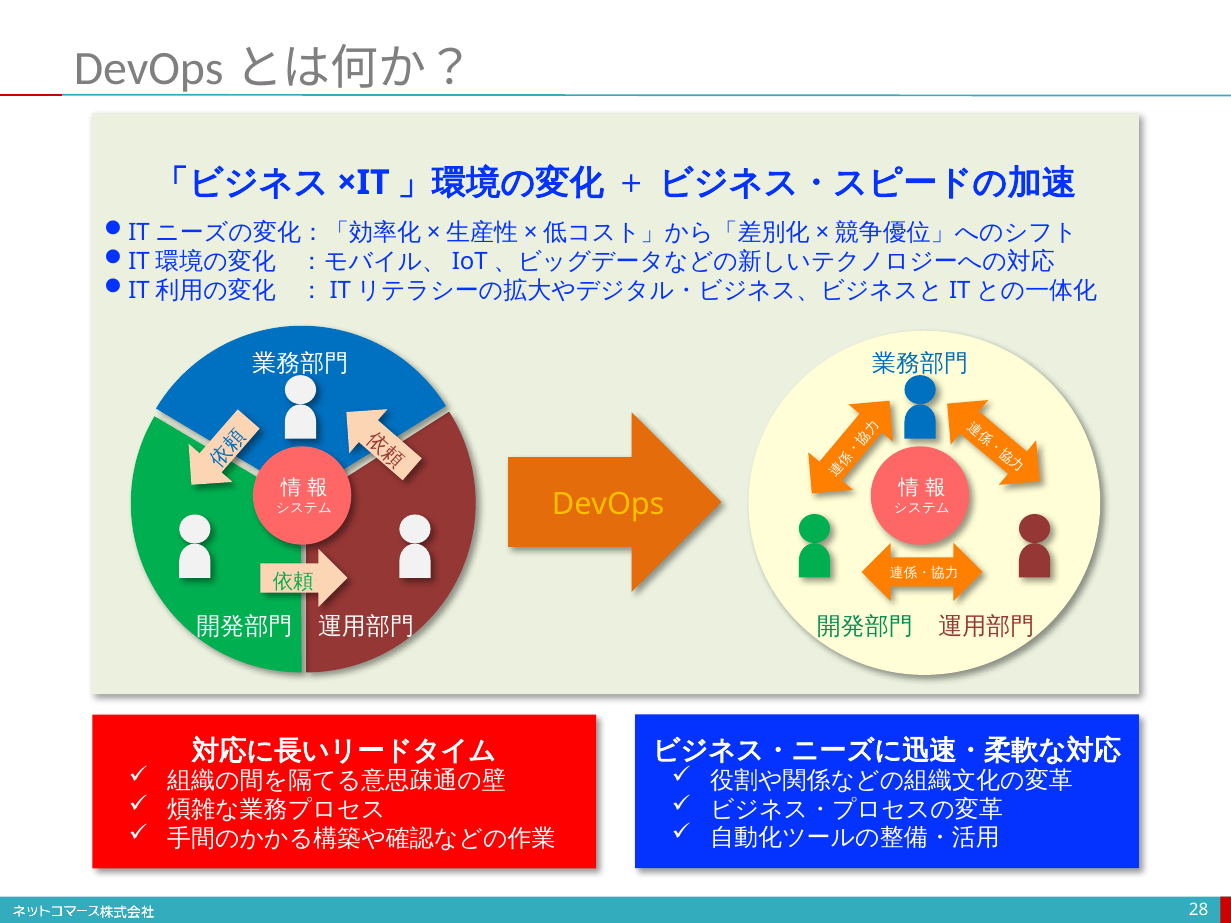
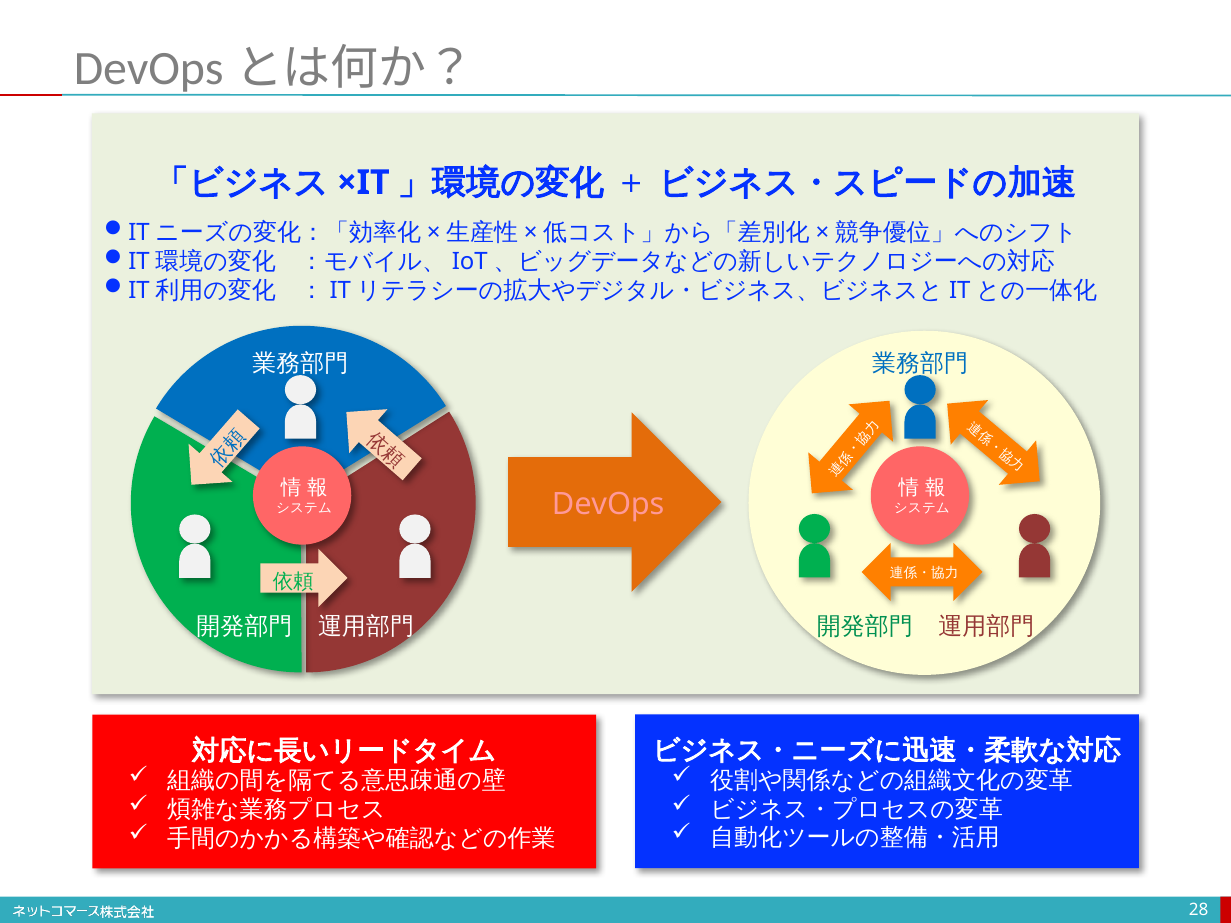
DevOps colour: yellow -> pink
